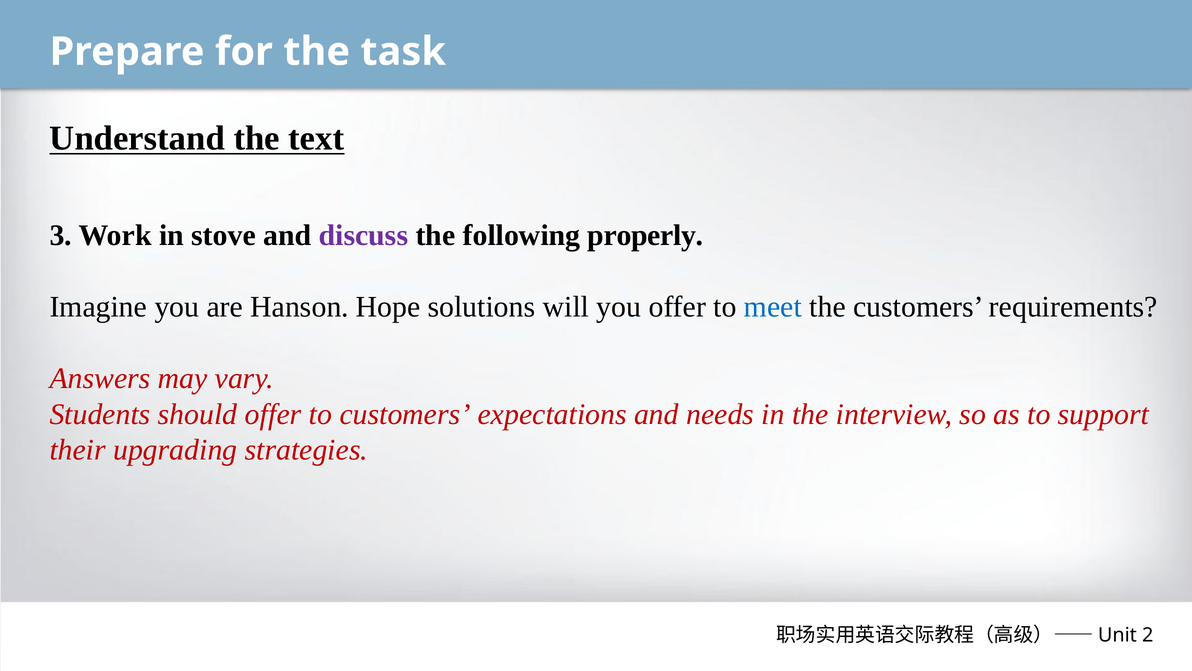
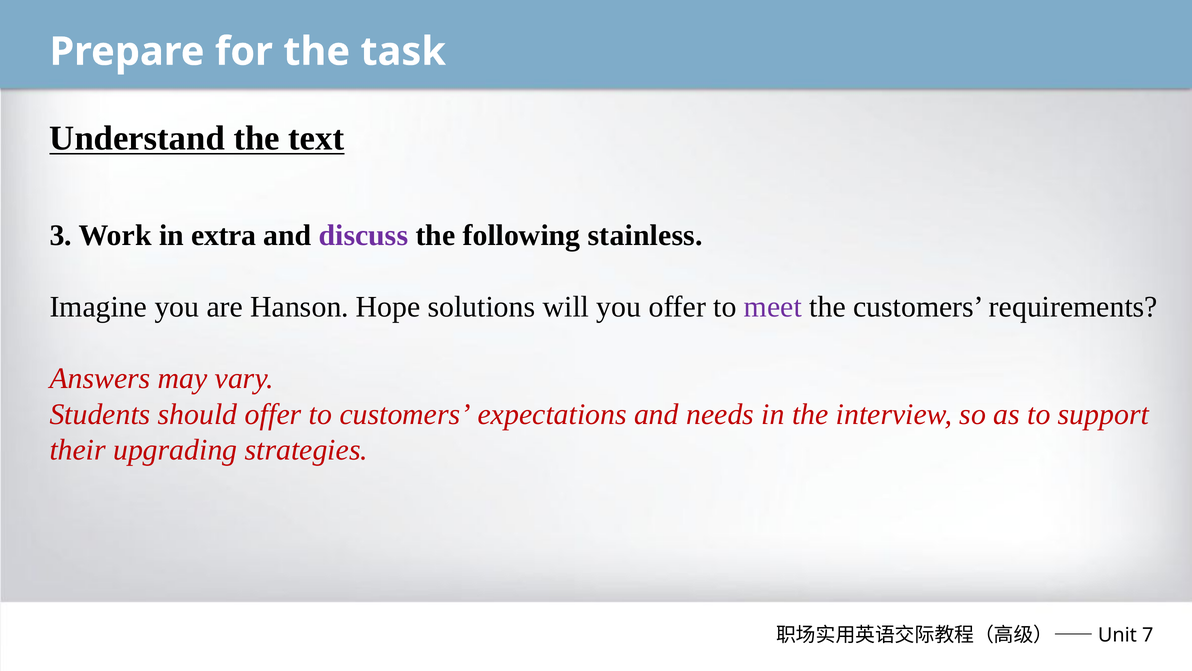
stove: stove -> extra
properly: properly -> stainless
meet colour: blue -> purple
2: 2 -> 7
